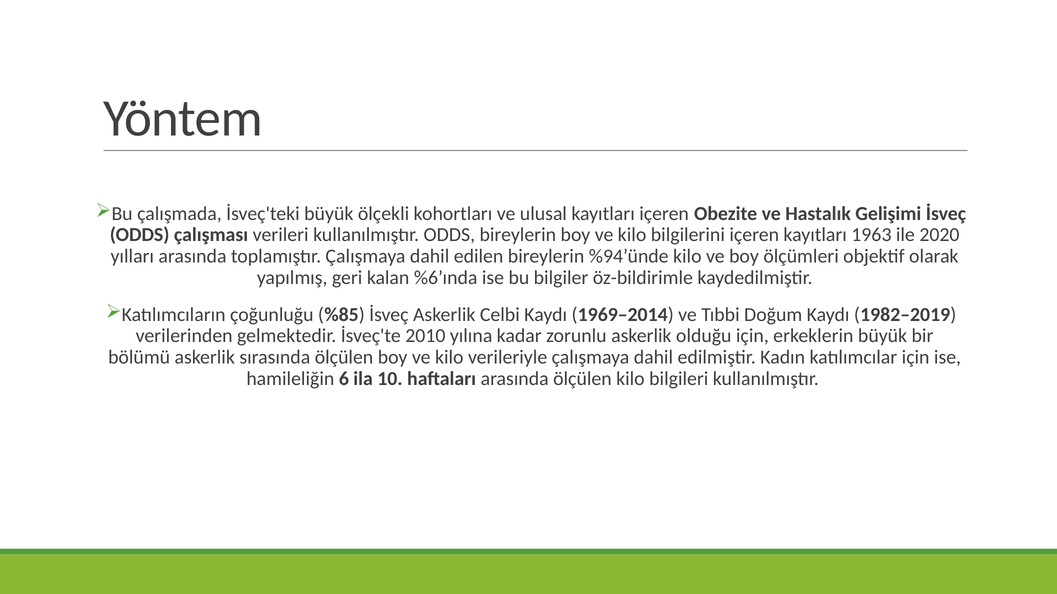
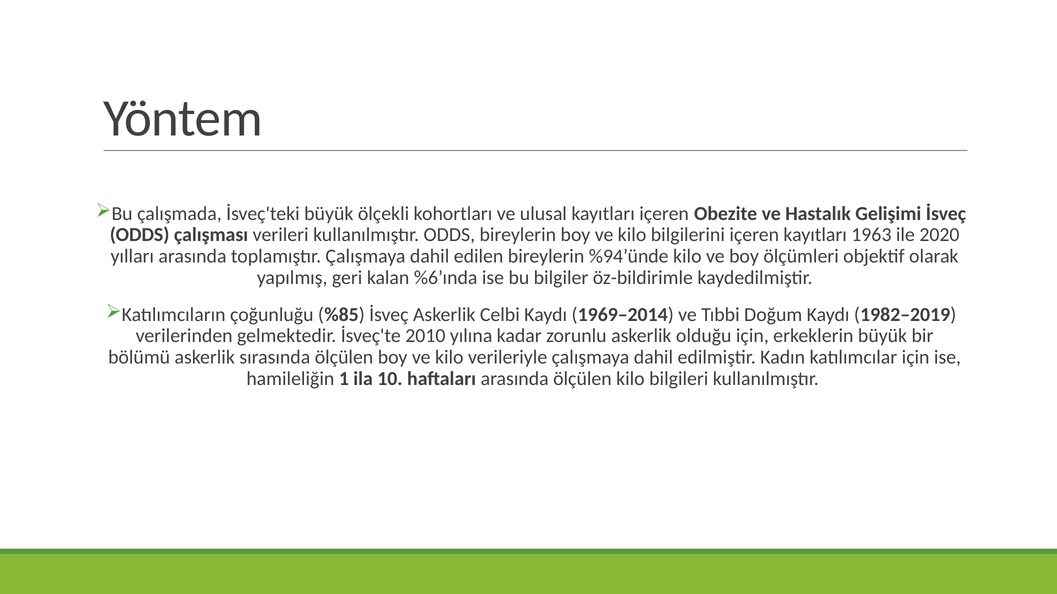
6: 6 -> 1
